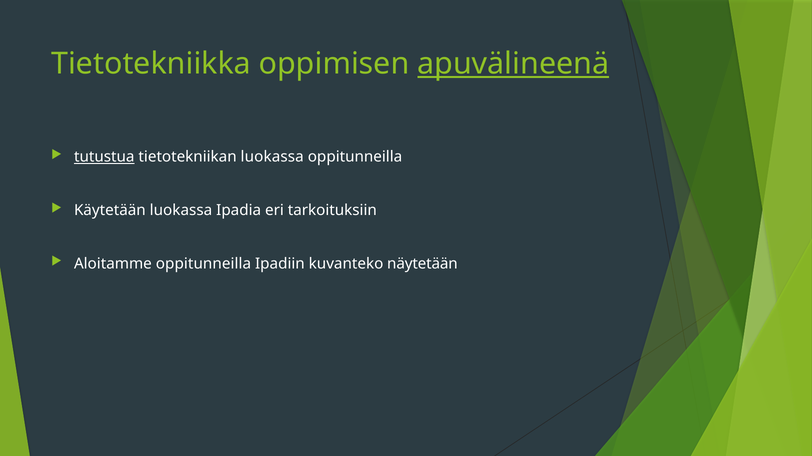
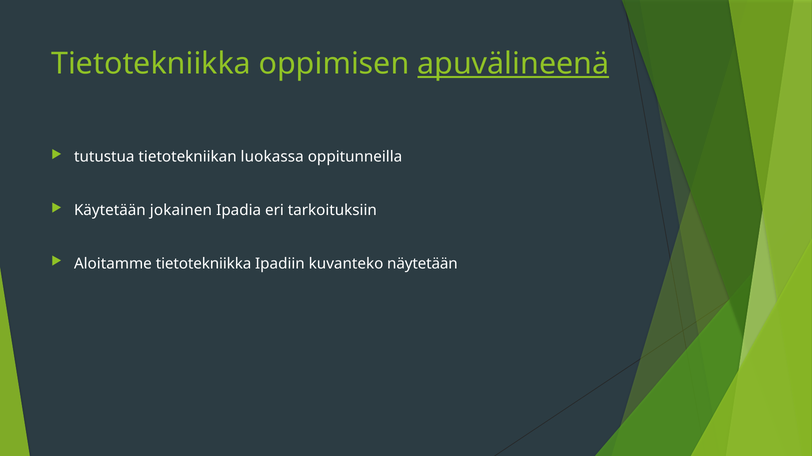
tutustua underline: present -> none
Käytetään luokassa: luokassa -> jokainen
Aloitamme oppitunneilla: oppitunneilla -> tietotekniikka
